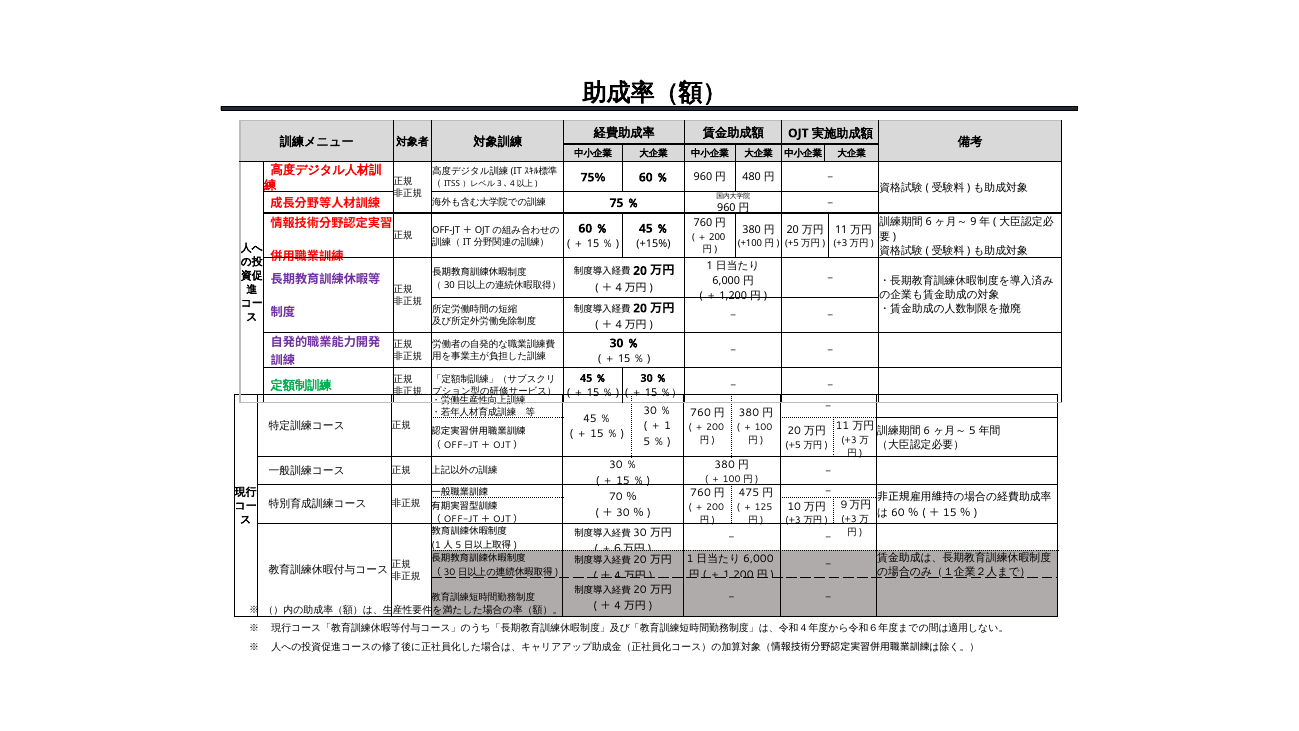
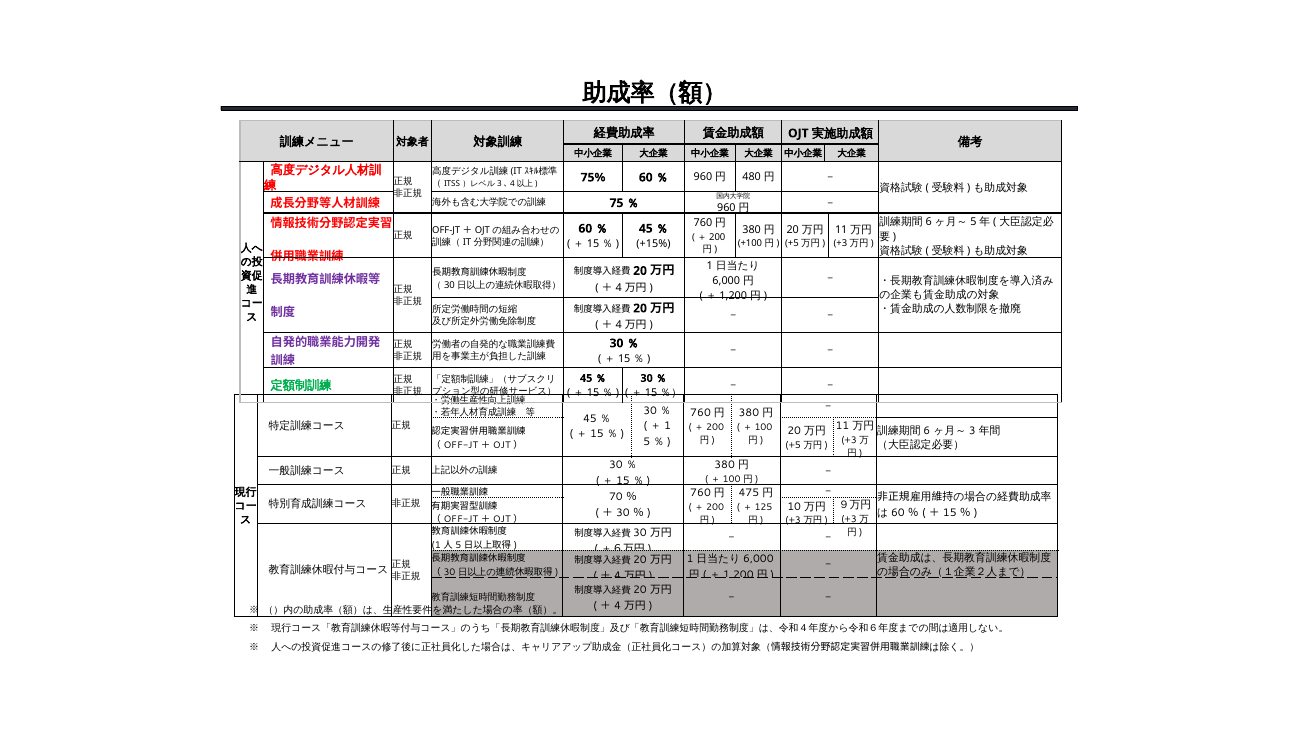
9 at (973, 221): 9 -> 5
5 at (972, 431): 5 -> 3
